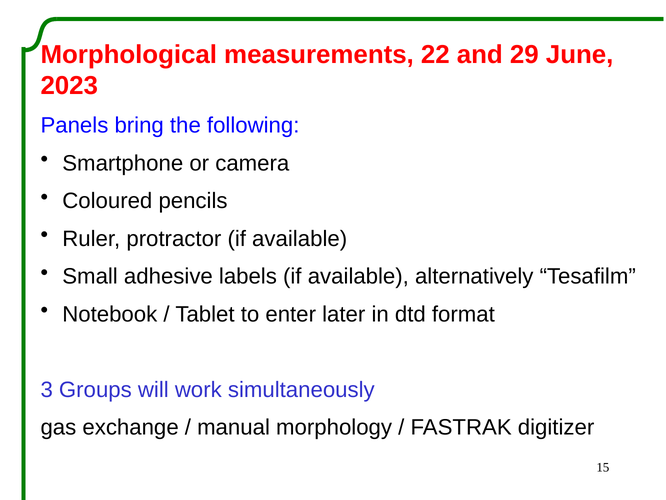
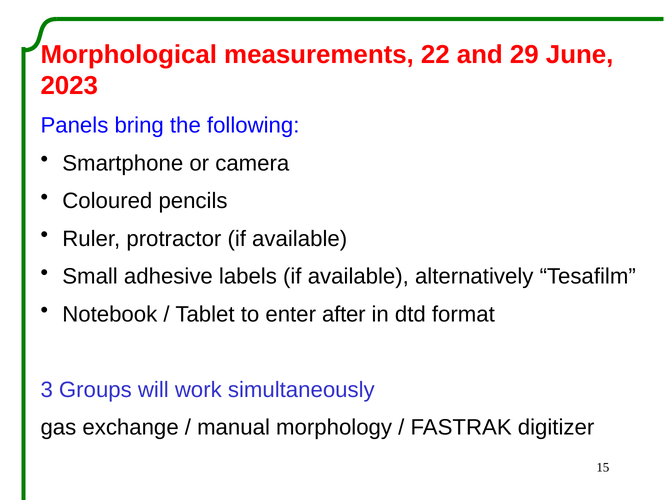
later: later -> after
